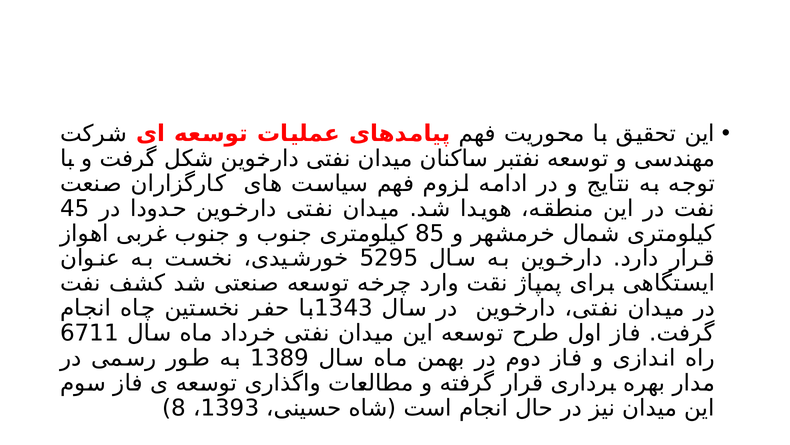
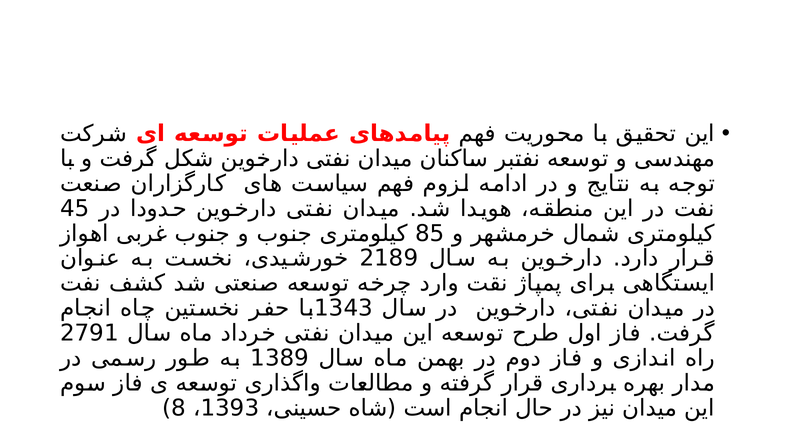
5295: 5295 -> 2189
6711: 6711 -> 2791
